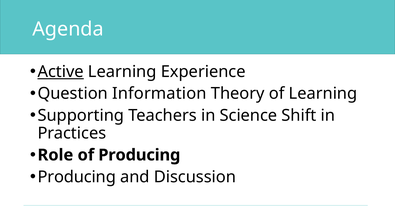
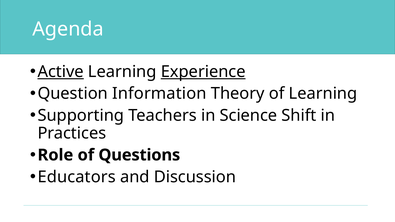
Experience underline: none -> present
of Producing: Producing -> Questions
Producing at (77, 177): Producing -> Educators
